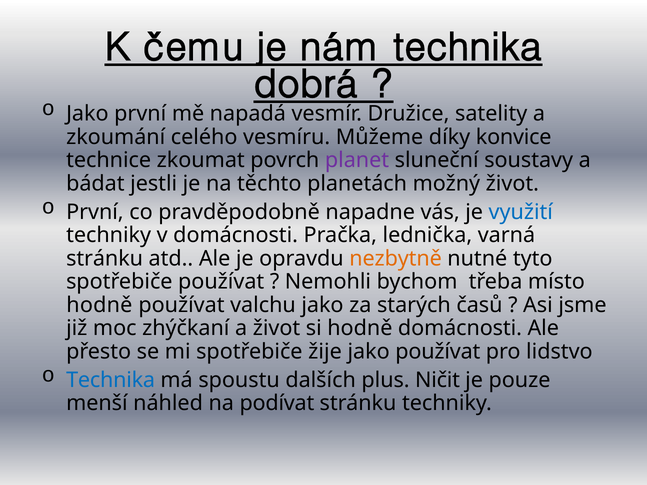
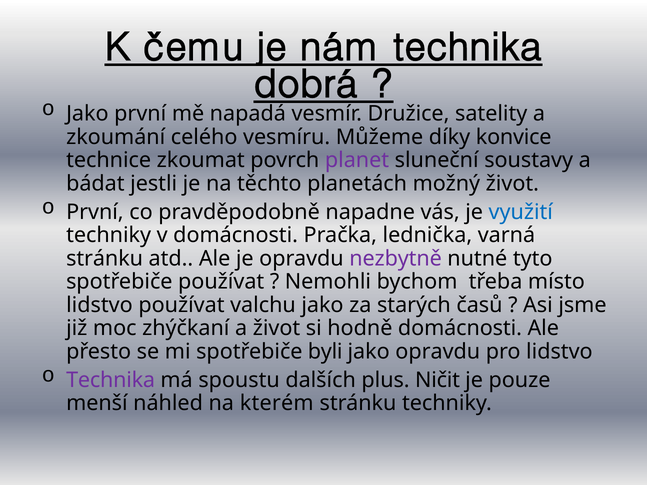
nezbytně colour: orange -> purple
hodně at (99, 305): hodně -> lidstvo
žije: žije -> byli
jako používat: používat -> opravdu
Technika at (111, 380) colour: blue -> purple
podívat: podívat -> kterém
